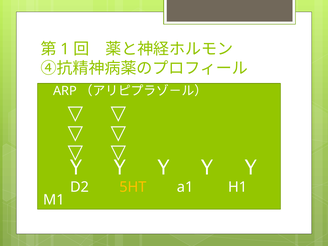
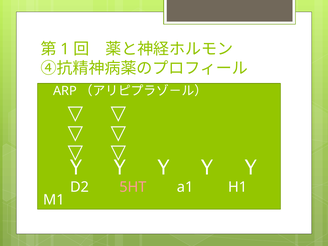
5HT colour: yellow -> pink
